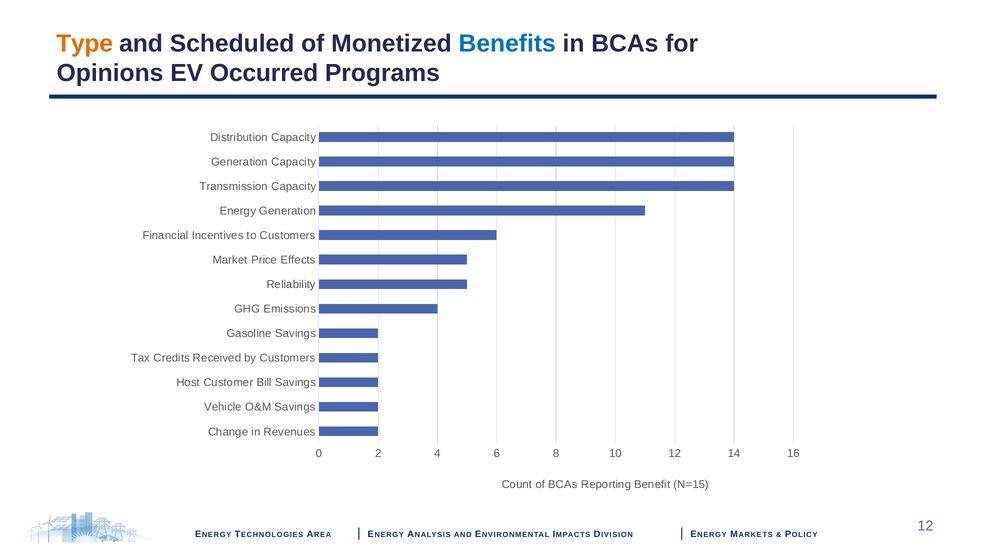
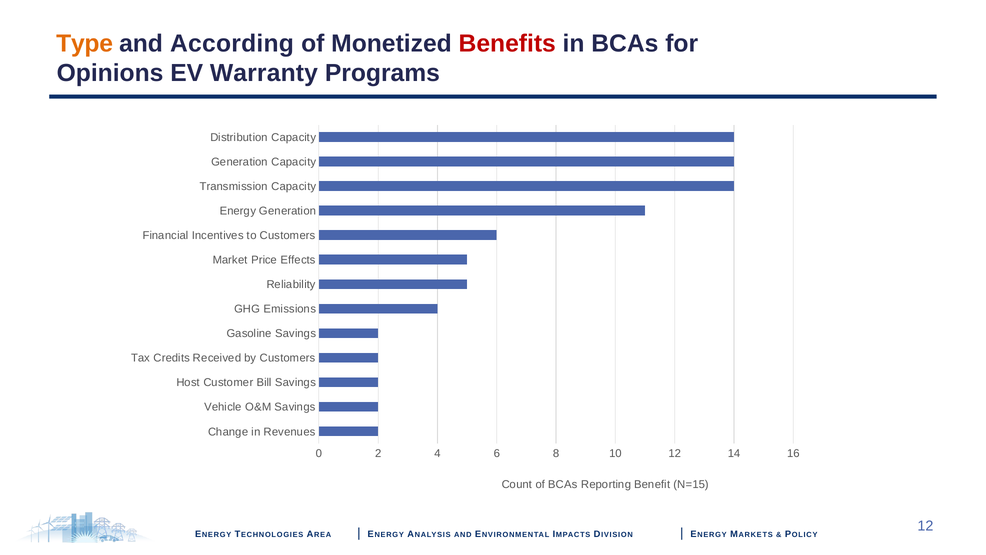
Scheduled: Scheduled -> According
Benefits colour: blue -> red
Occurred: Occurred -> Warranty
